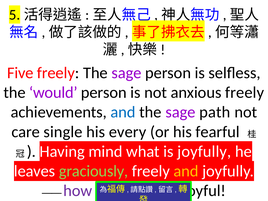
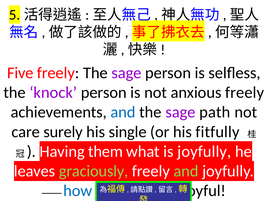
would: would -> knock
single: single -> surely
every: every -> single
fearful: fearful -> fitfully
mind: mind -> them
and at (186, 171) colour: yellow -> light green
how colour: purple -> blue
